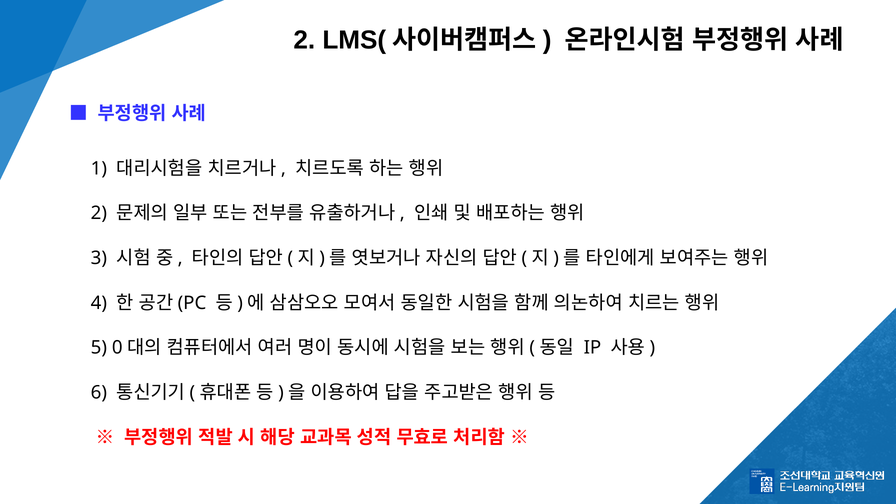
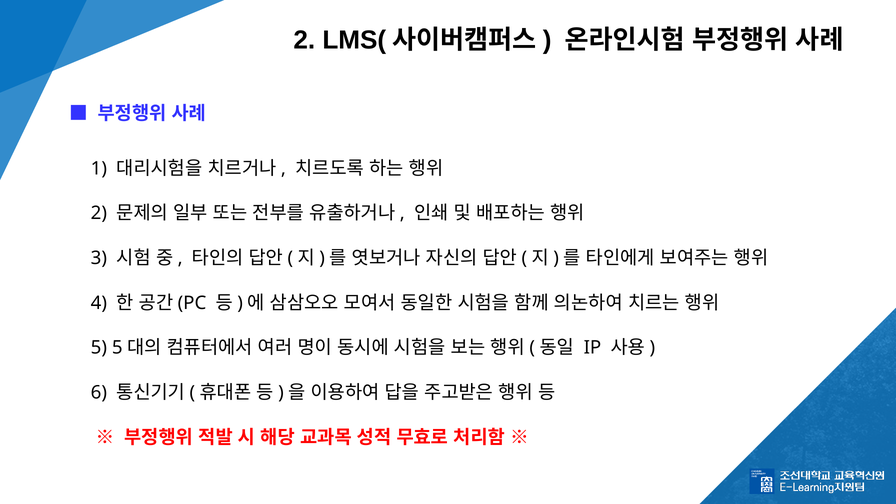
5 0: 0 -> 5
